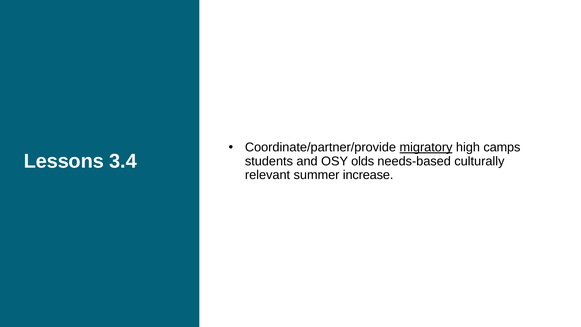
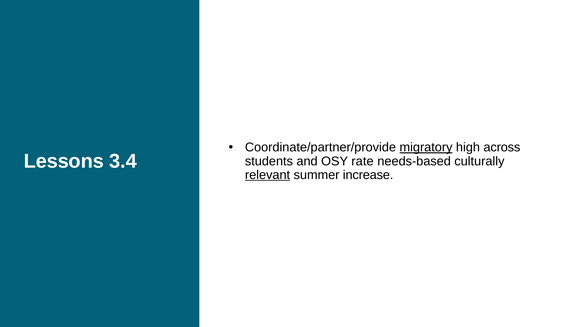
camps: camps -> across
olds: olds -> rate
relevant underline: none -> present
